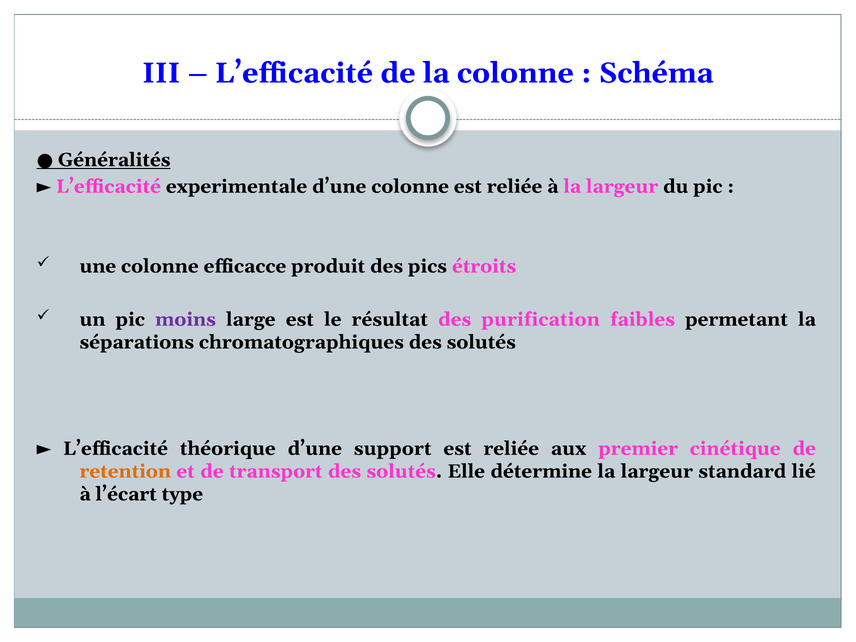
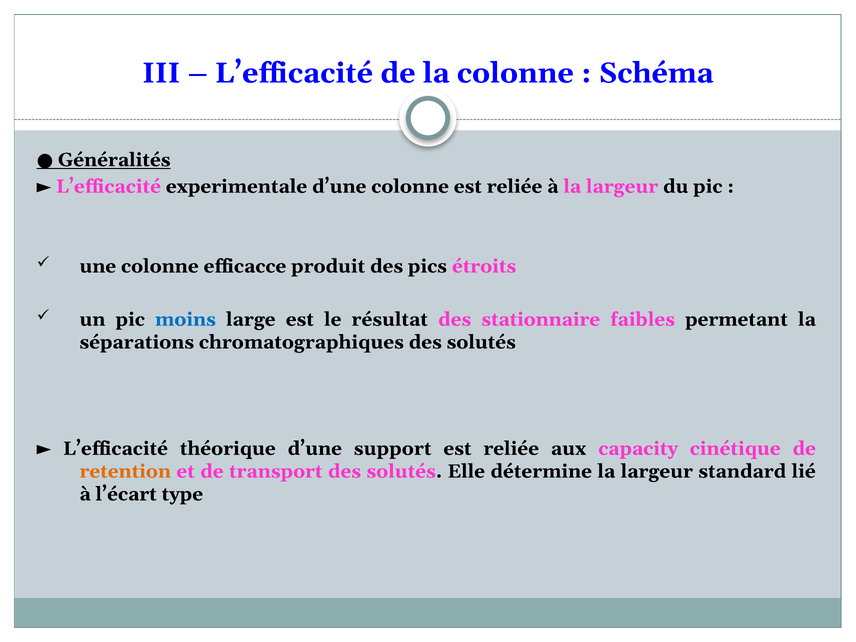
moins colour: purple -> blue
purification: purification -> stationnaire
premier: premier -> capacity
